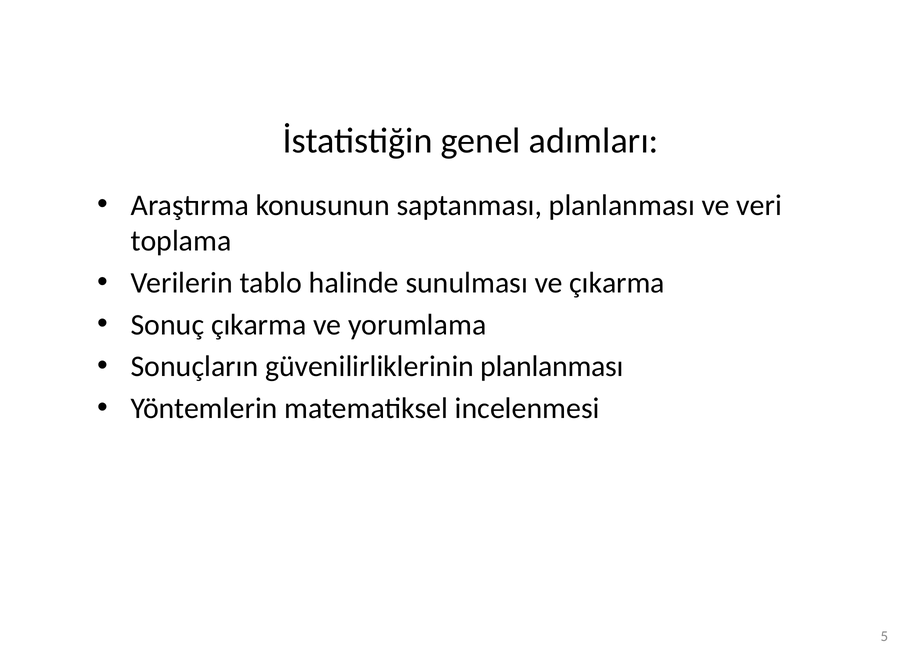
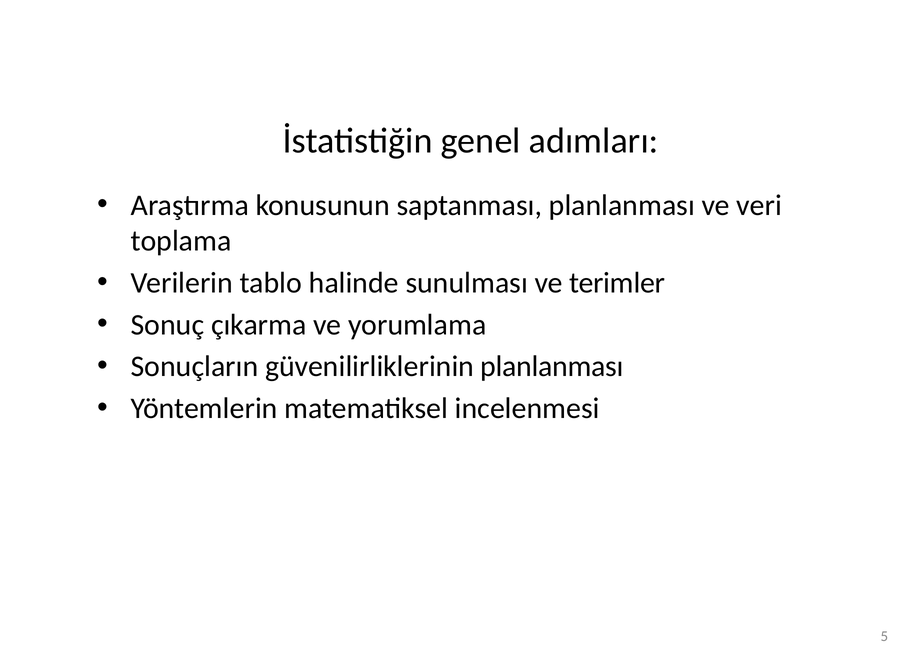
ve çıkarma: çıkarma -> terimler
